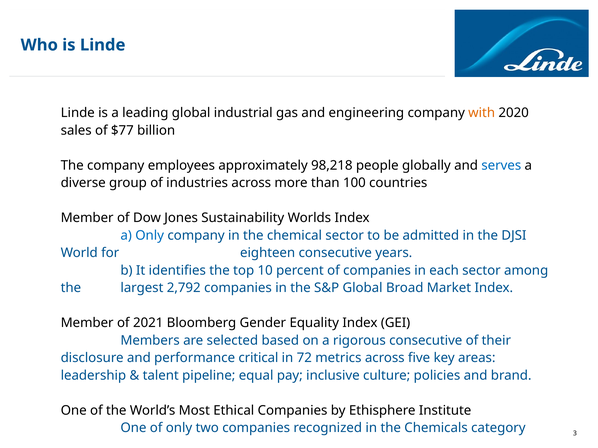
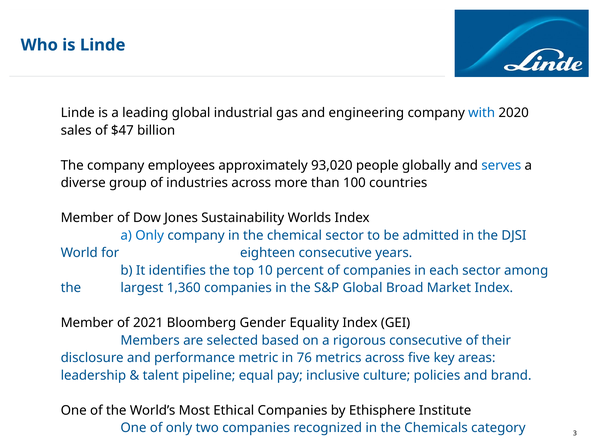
with colour: orange -> blue
$77: $77 -> $47
98,218: 98,218 -> 93,020
2,792: 2,792 -> 1,360
critical: critical -> metric
72: 72 -> 76
